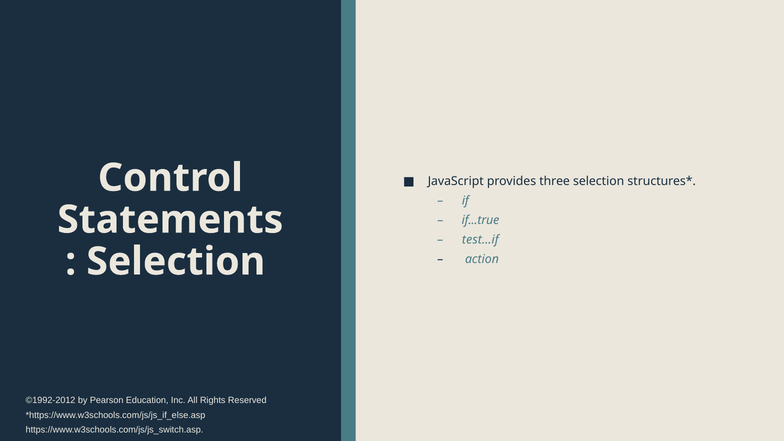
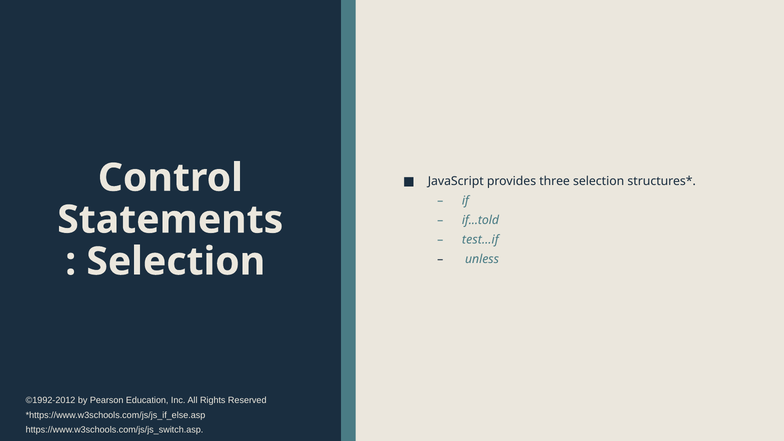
if...true: if...true -> if...told
action: action -> unless
